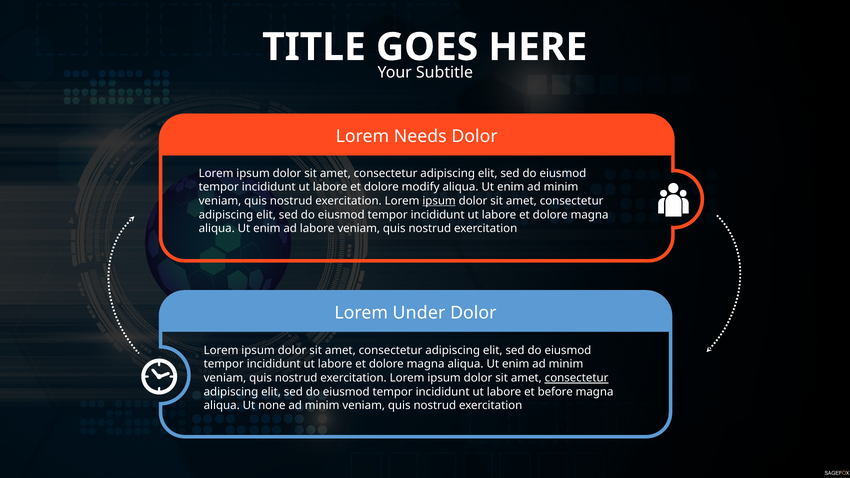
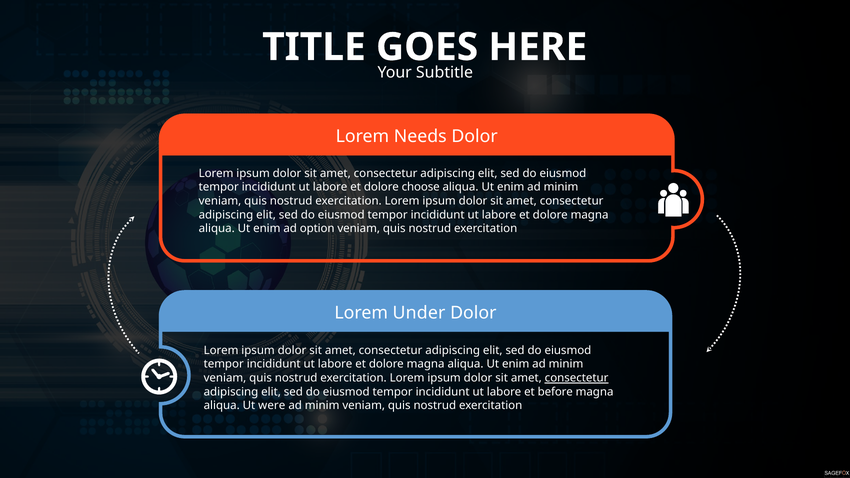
modify: modify -> choose
ipsum at (439, 201) underline: present -> none
ad labore: labore -> option
none: none -> were
